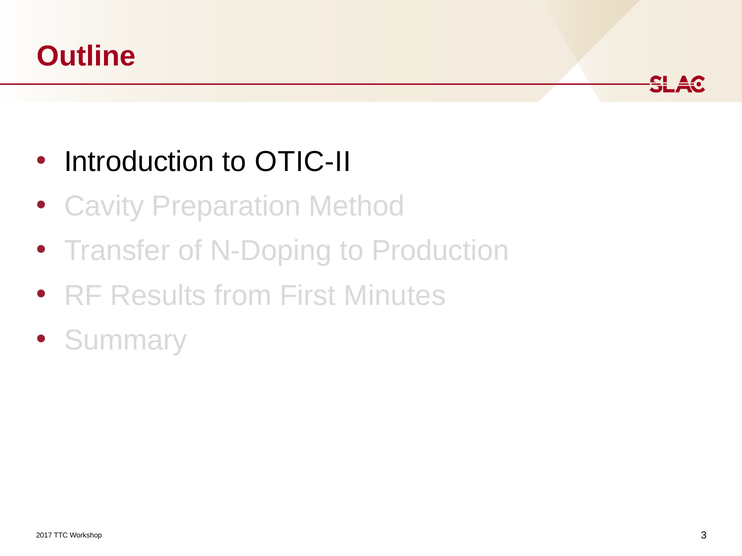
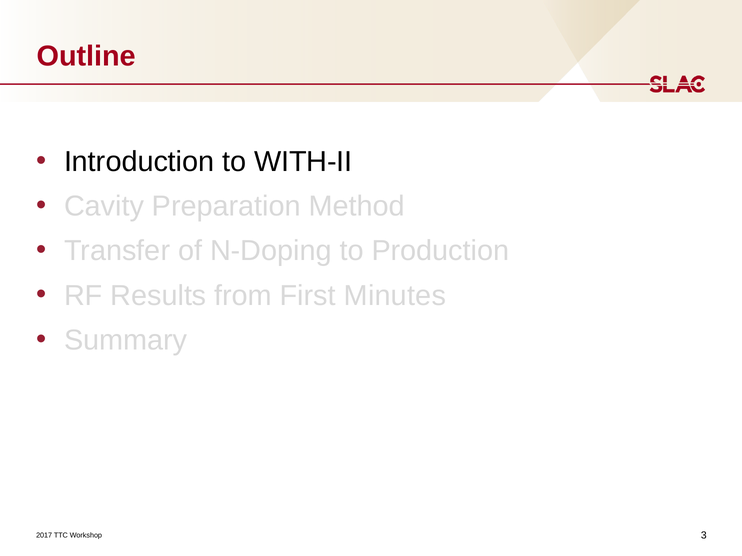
OTIC-II: OTIC-II -> WITH-II
